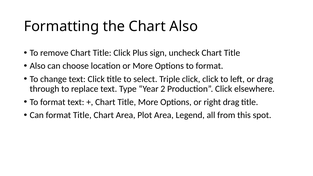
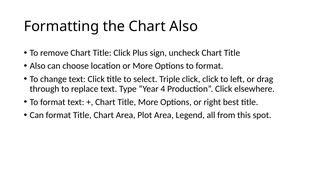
2: 2 -> 4
right drag: drag -> best
